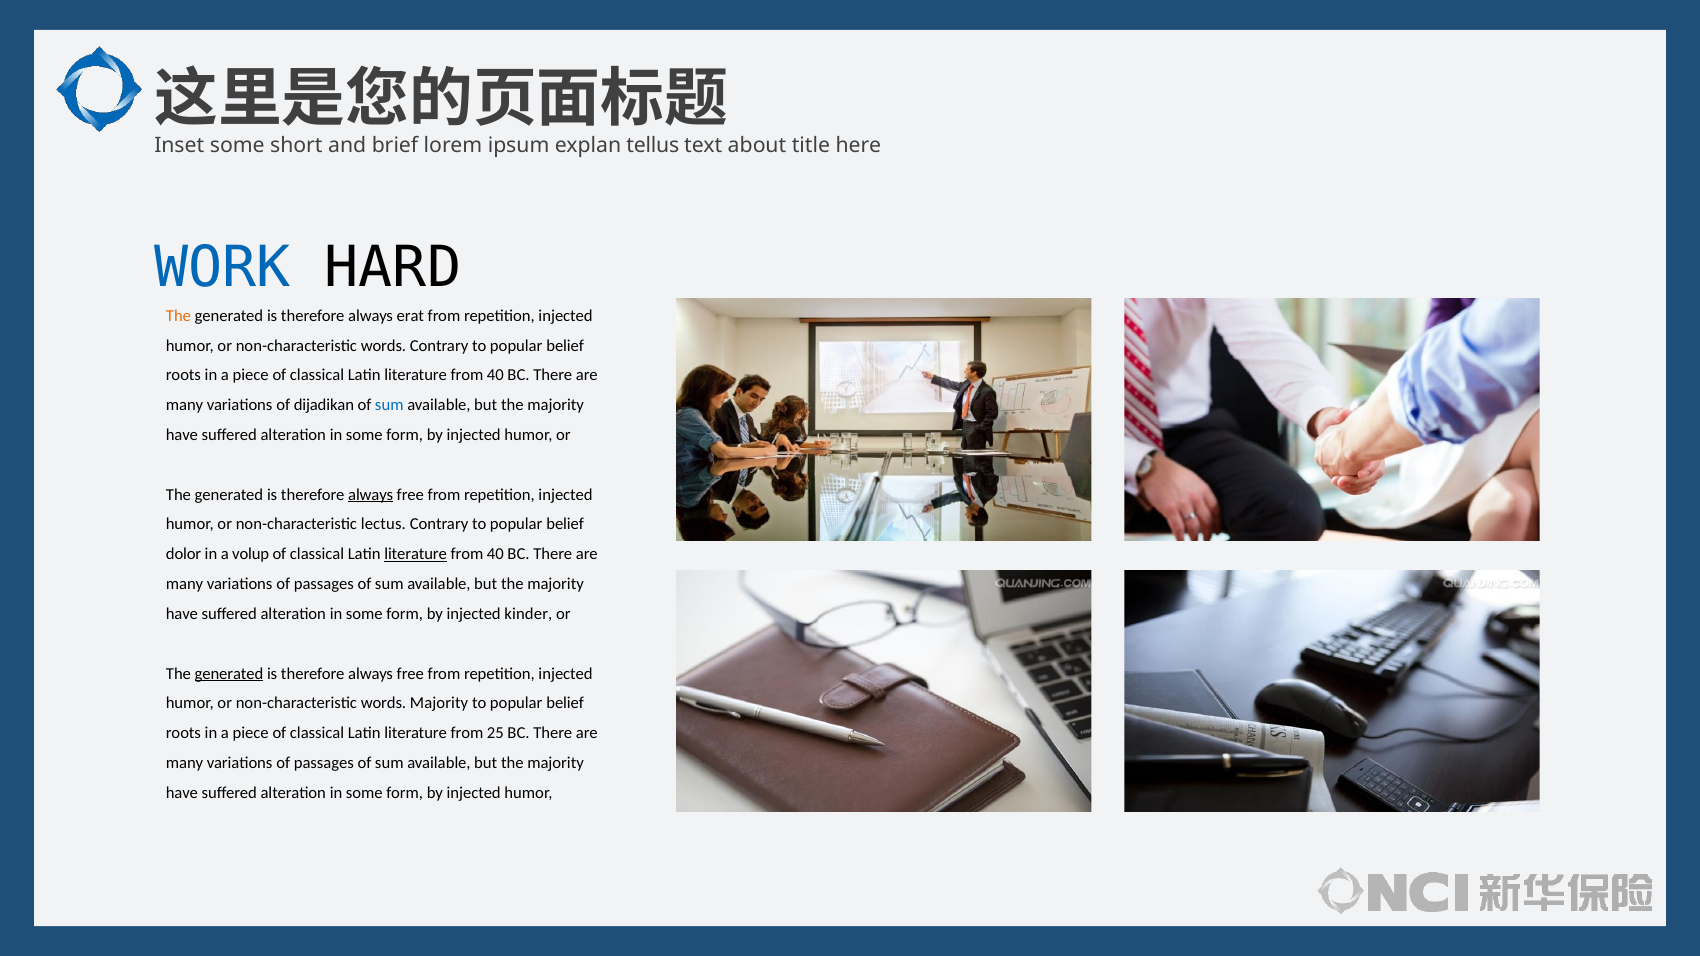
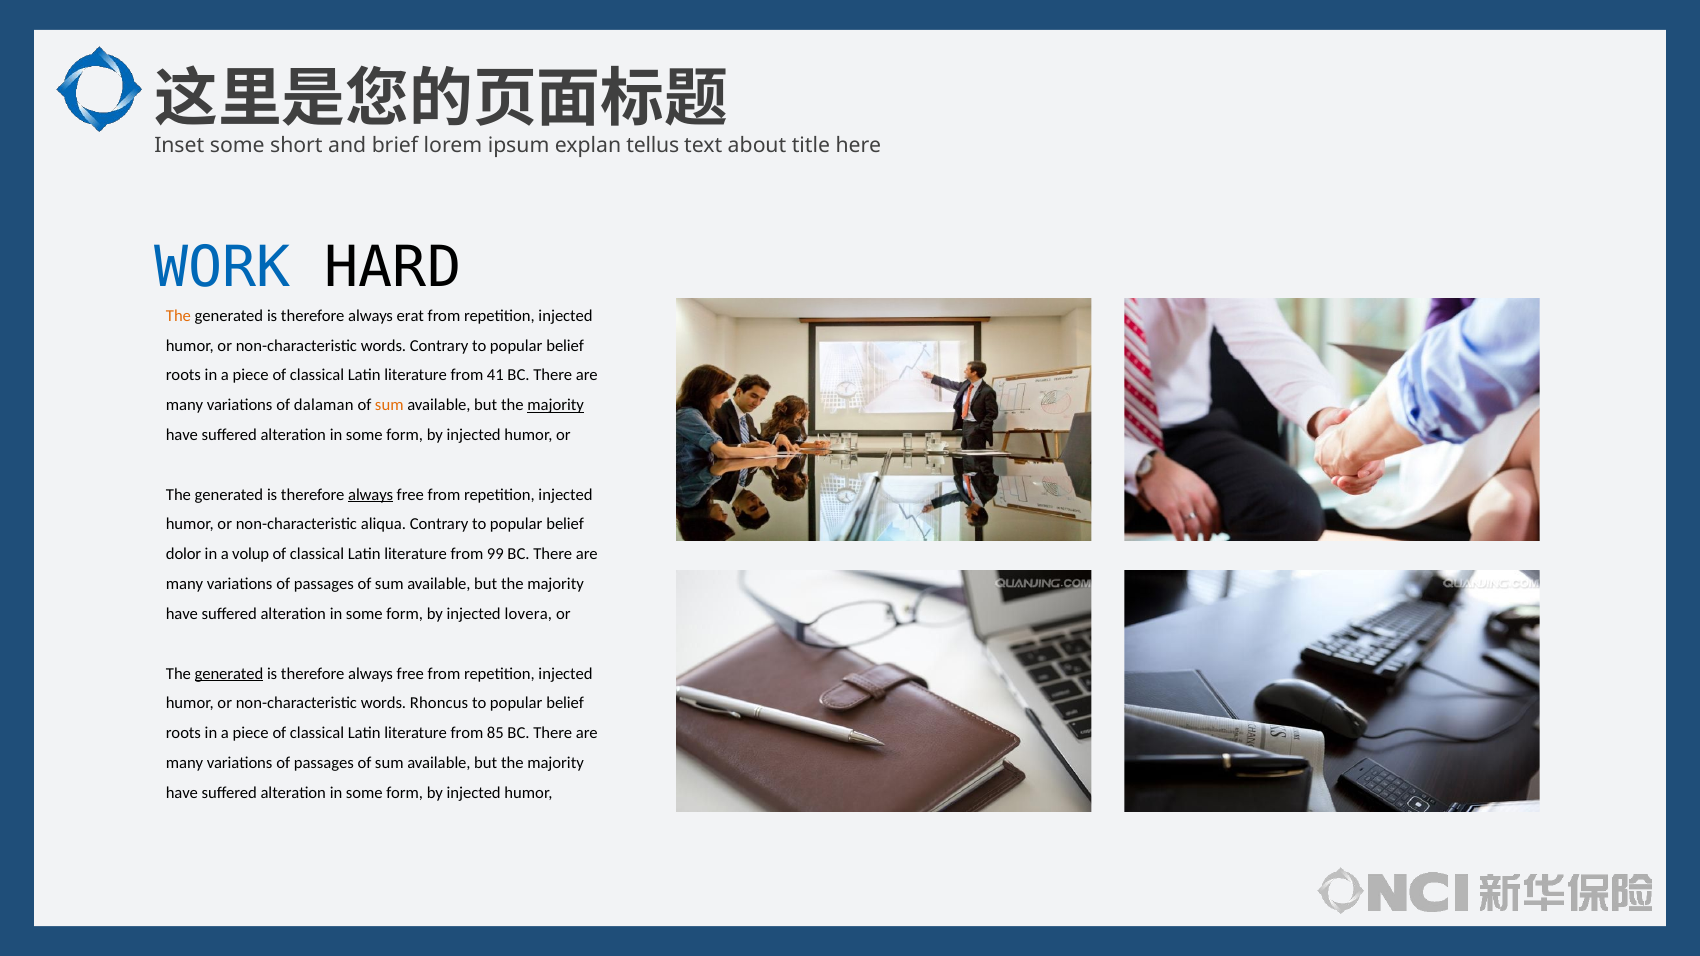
40 at (495, 376): 40 -> 41
dijadikan: dijadikan -> dalaman
sum at (389, 405) colour: blue -> orange
majority at (556, 405) underline: none -> present
lectus: lectus -> aliqua
literature at (416, 554) underline: present -> none
40 at (495, 554): 40 -> 99
kinder: kinder -> lovera
words Majority: Majority -> Rhoncus
25: 25 -> 85
